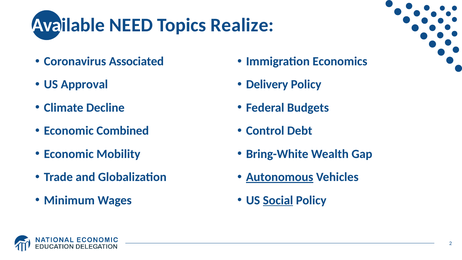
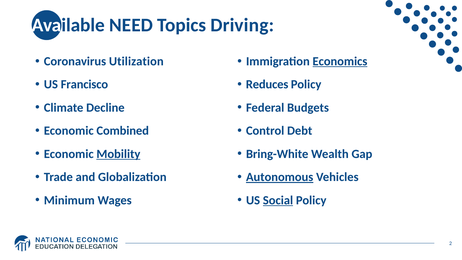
Realize: Realize -> Driving
Associated: Associated -> Utilization
Economics underline: none -> present
Approval: Approval -> Francisco
Delivery: Delivery -> Reduces
Mobility underline: none -> present
